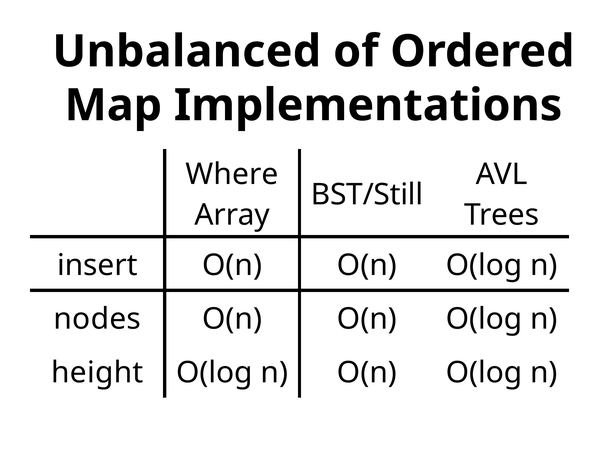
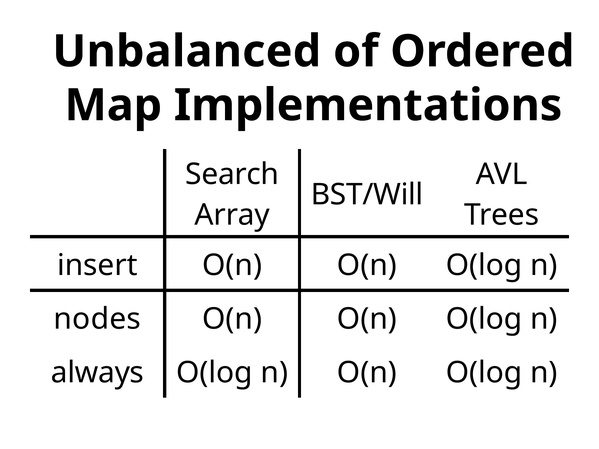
Where: Where -> Search
BST/Still: BST/Still -> BST/Will
height: height -> always
